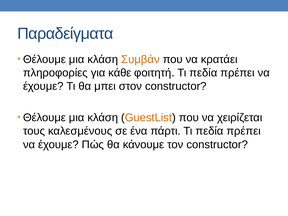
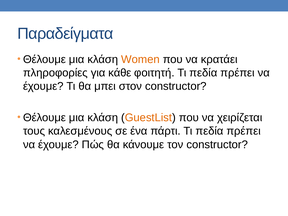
Συμβάν: Συμβάν -> Women
